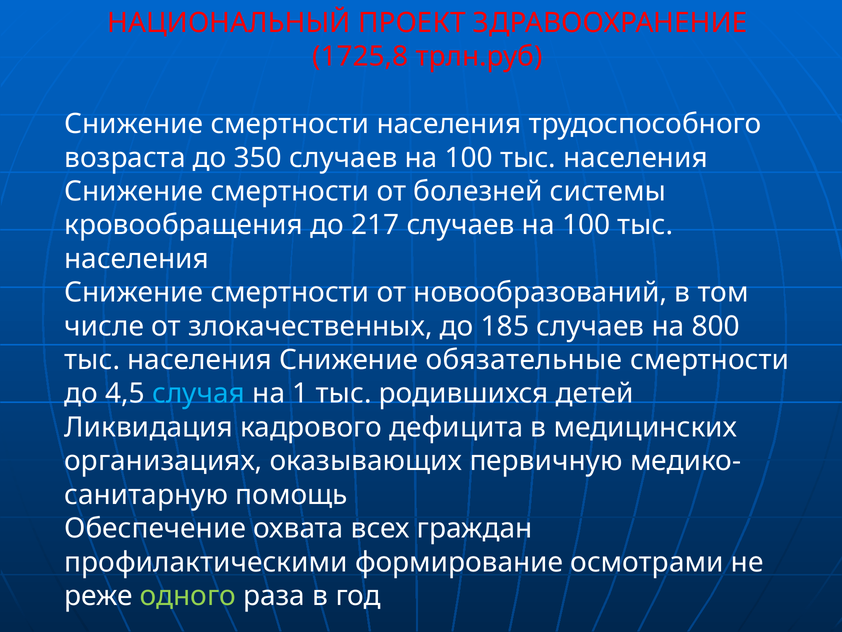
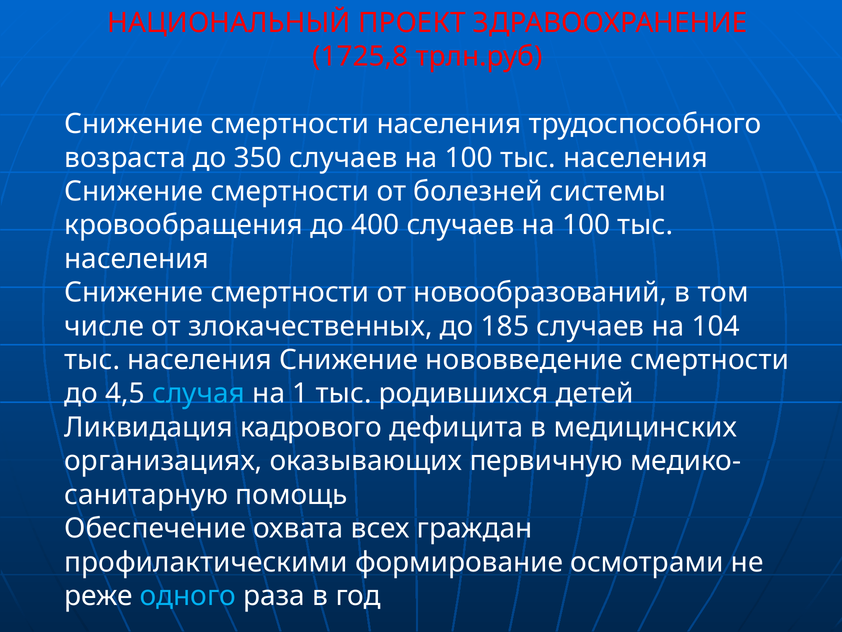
217: 217 -> 400
800: 800 -> 104
обязательные: обязательные -> нововведение
одного colour: light green -> light blue
